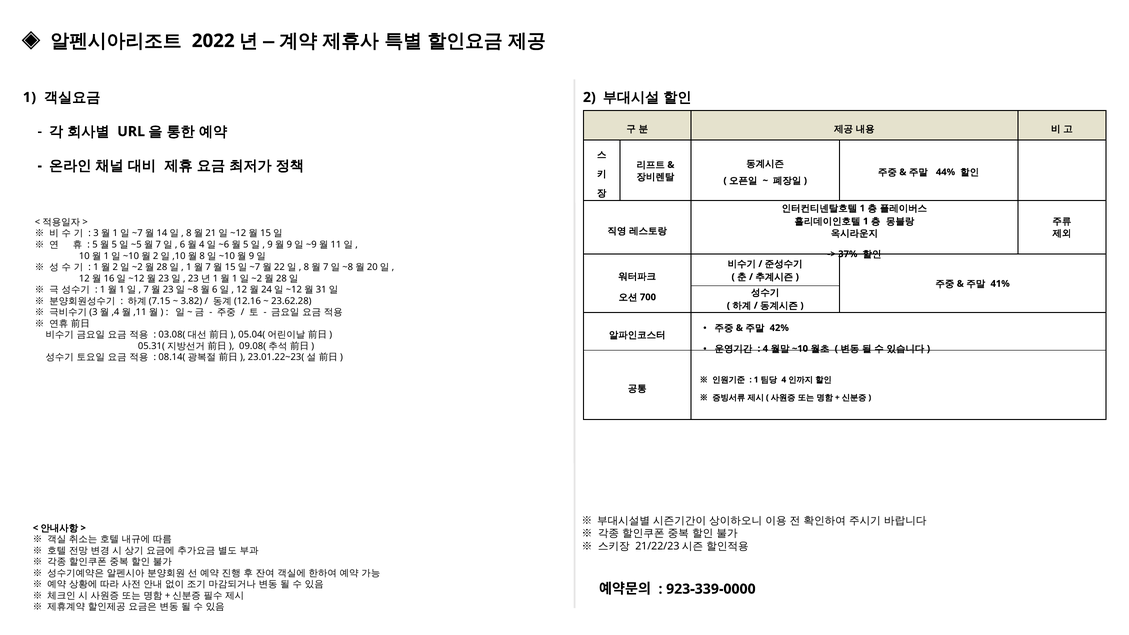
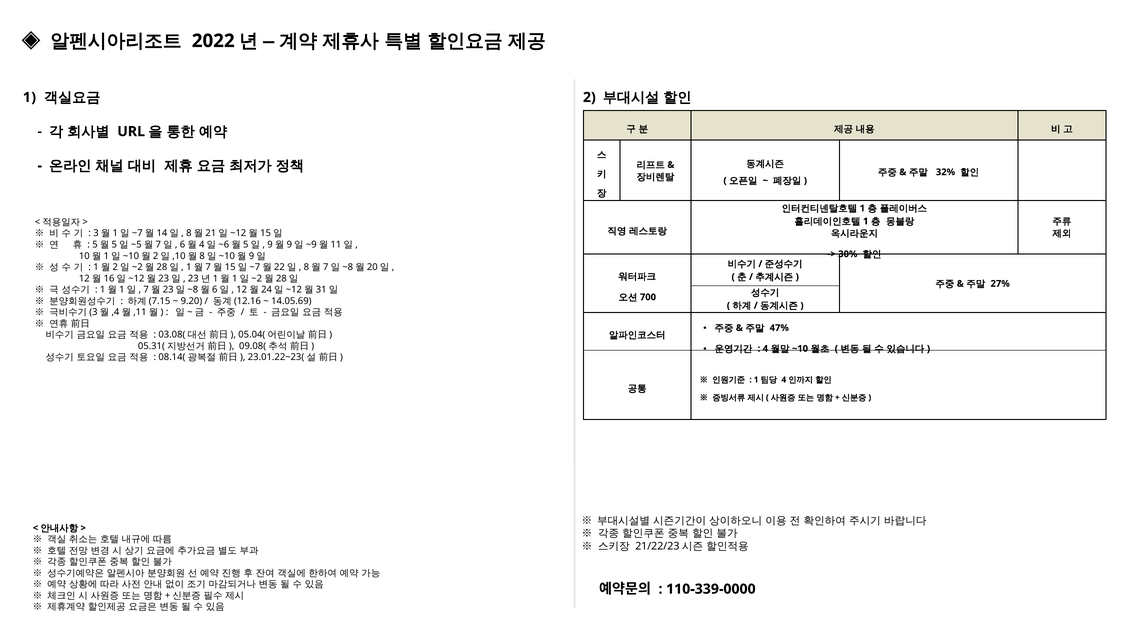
44%: 44% -> 32%
37%: 37% -> 30%
41%: 41% -> 27%
3.82: 3.82 -> 9.20
23.62.28: 23.62.28 -> 14.05.69
42%: 42% -> 47%
923-339-0000: 923-339-0000 -> 110-339-0000
